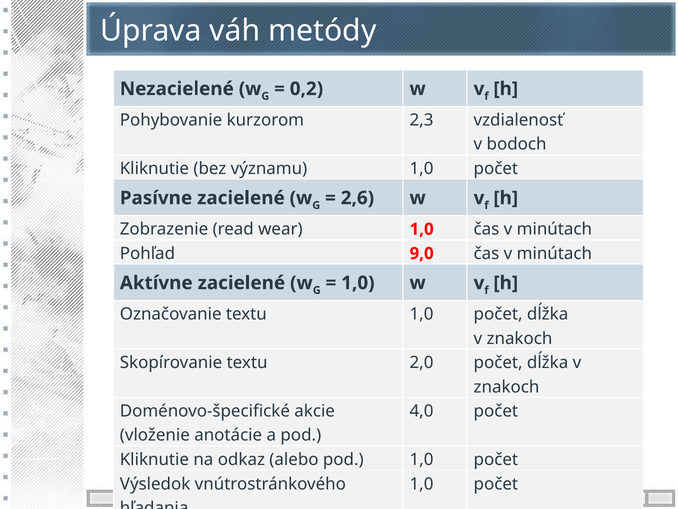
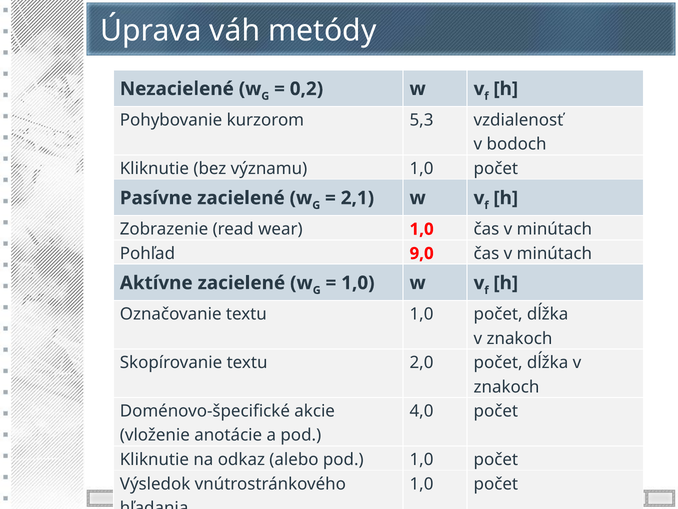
2,3: 2,3 -> 5,3
2,6: 2,6 -> 2,1
